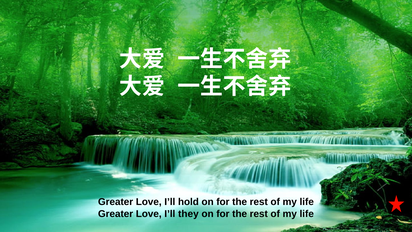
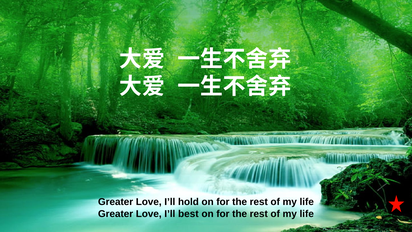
they: they -> best
